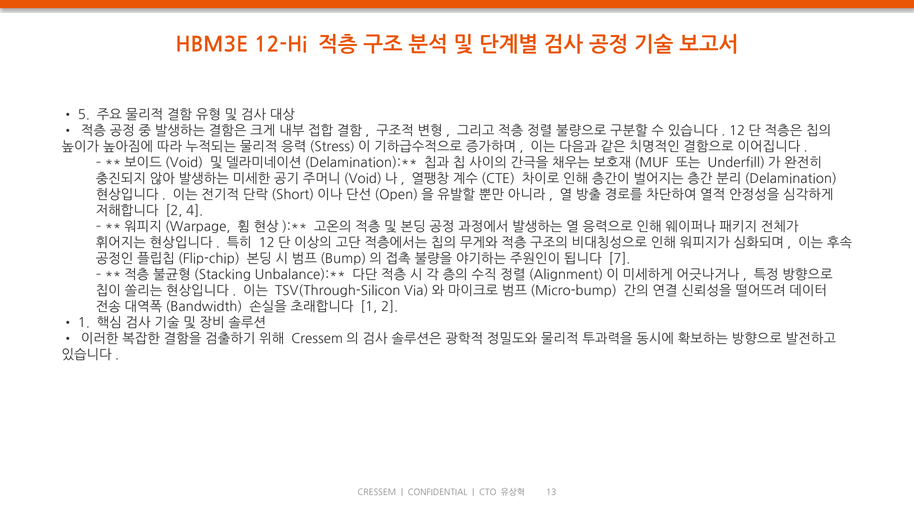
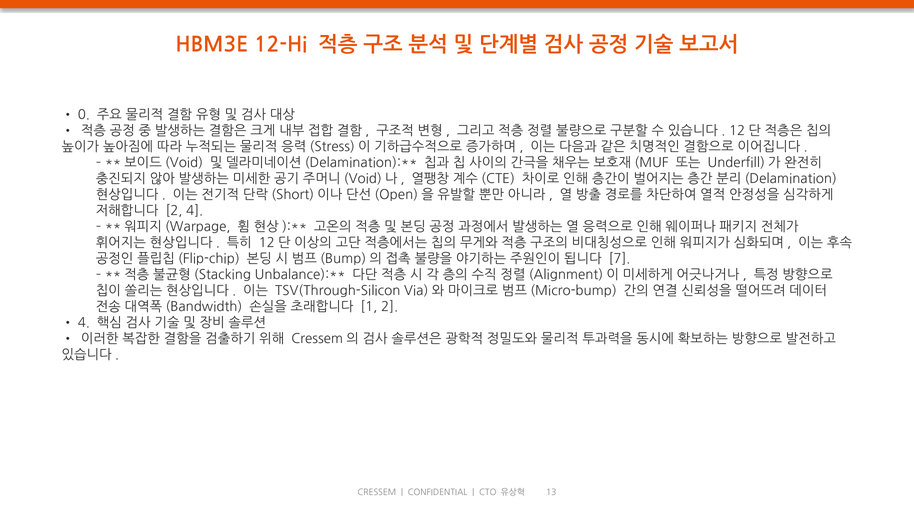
5: 5 -> 0
1 at (84, 323): 1 -> 4
